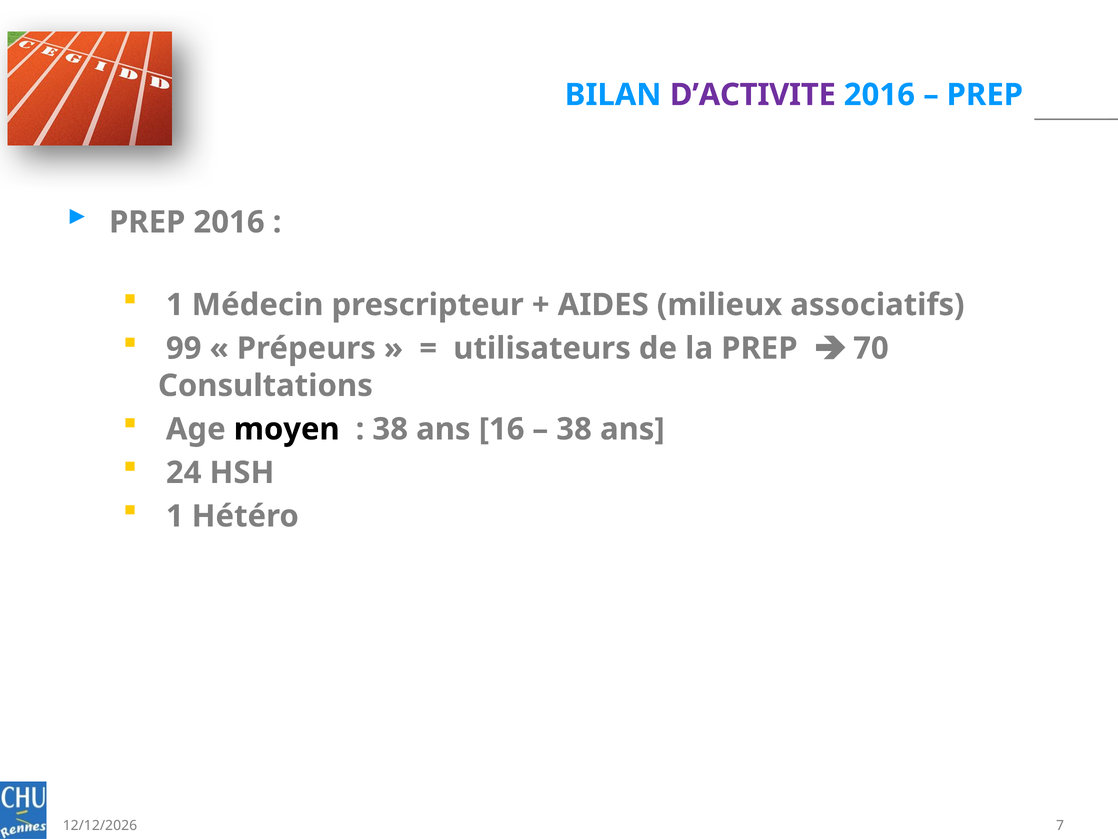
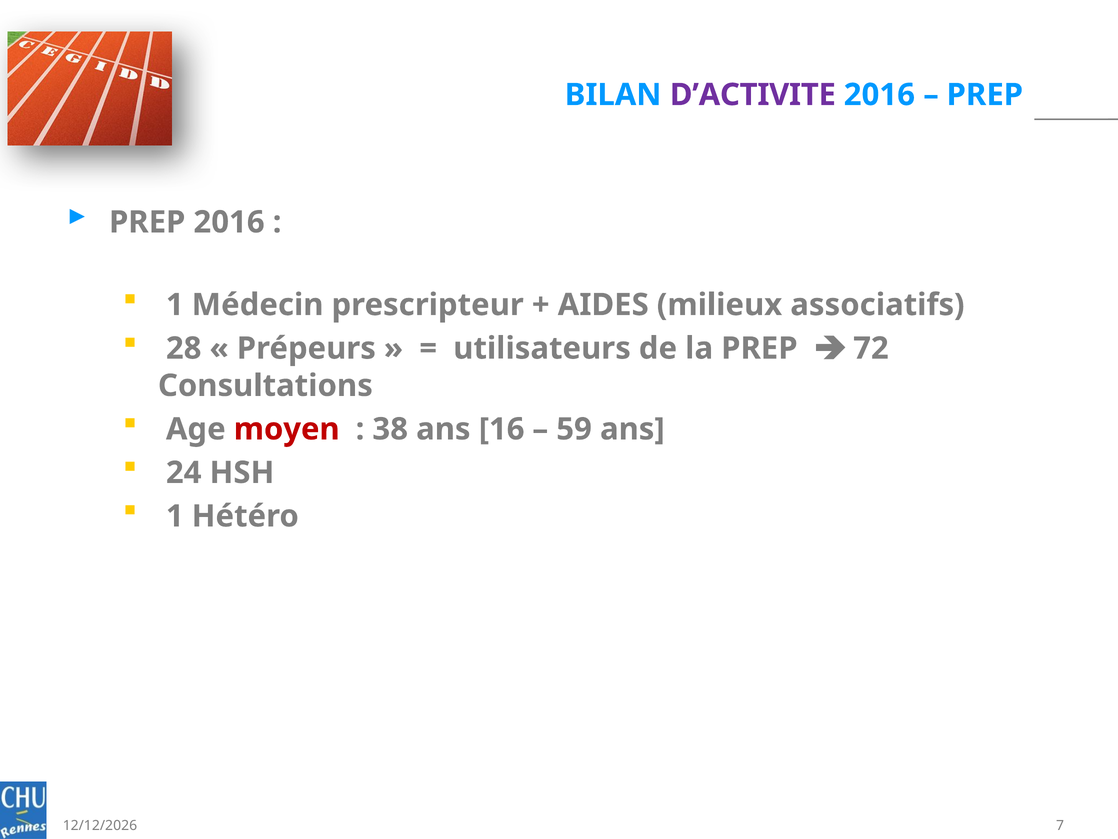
99: 99 -> 28
70: 70 -> 72
moyen colour: black -> red
38 at (574, 429): 38 -> 59
